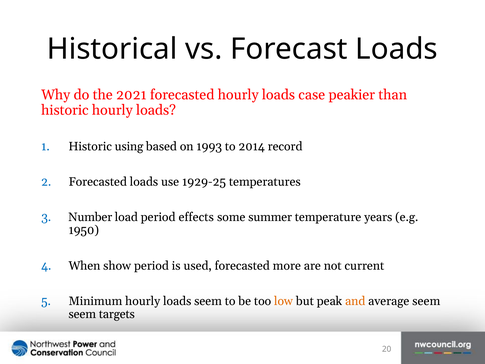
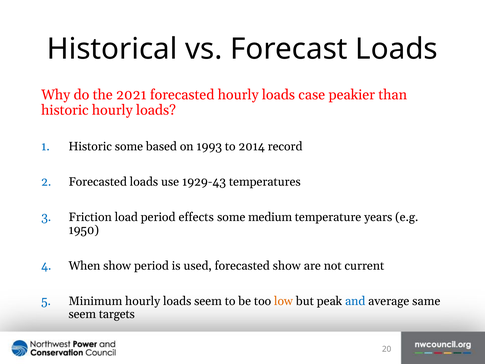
Historic using: using -> some
1929-25: 1929-25 -> 1929-43
Number: Number -> Friction
summer: summer -> medium
forecasted more: more -> show
and colour: orange -> blue
average seem: seem -> same
